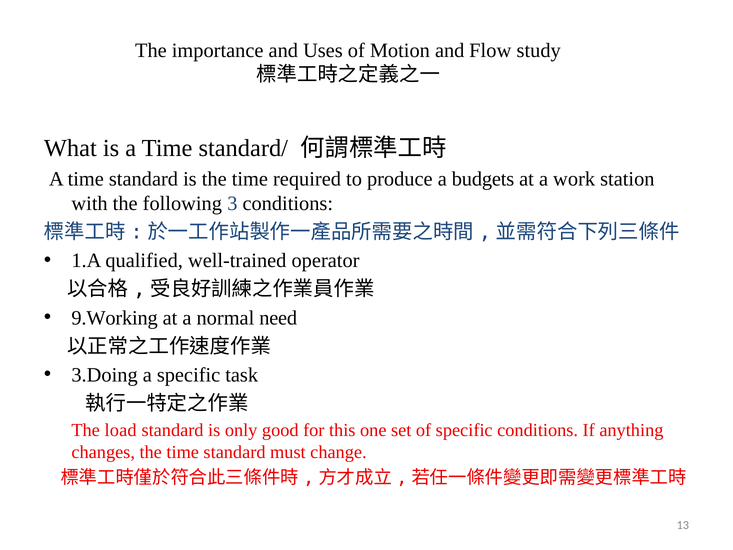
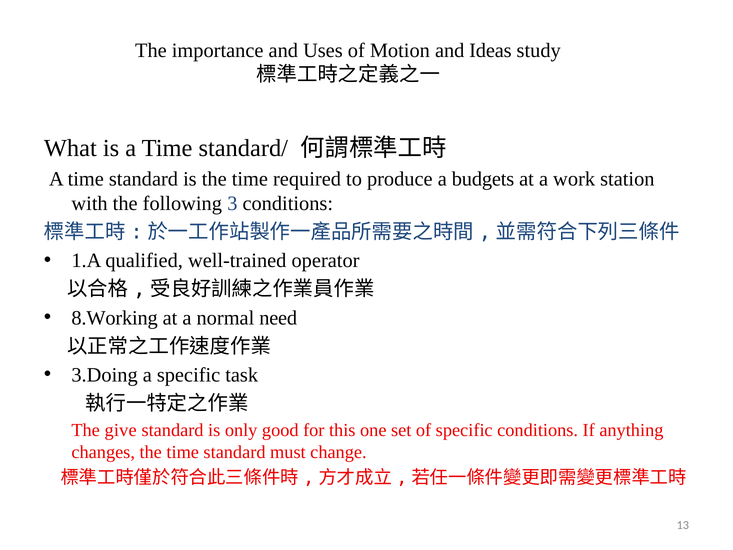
Flow: Flow -> Ideas
9.Working: 9.Working -> 8.Working
load: load -> give
